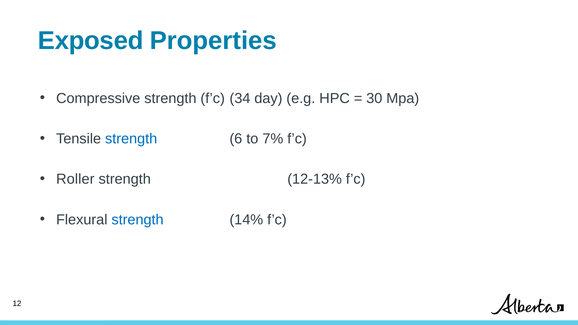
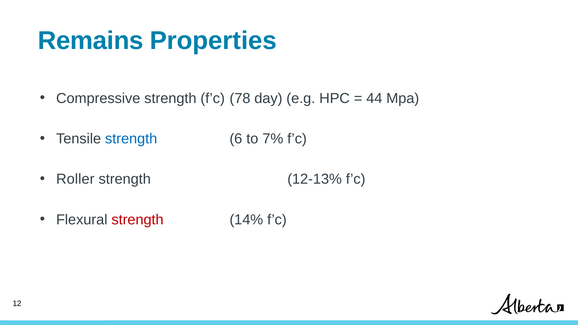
Exposed: Exposed -> Remains
34: 34 -> 78
30: 30 -> 44
strength at (138, 220) colour: blue -> red
